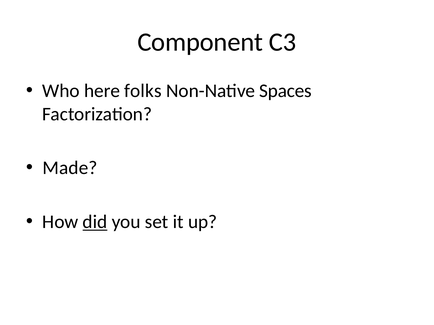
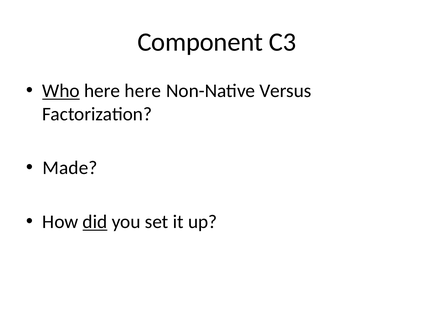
Who underline: none -> present
here folks: folks -> here
Spaces: Spaces -> Versus
